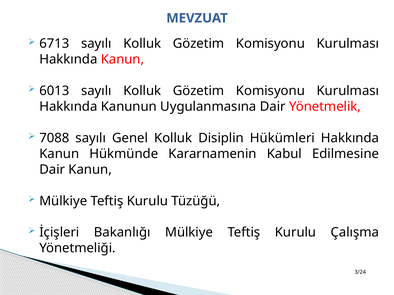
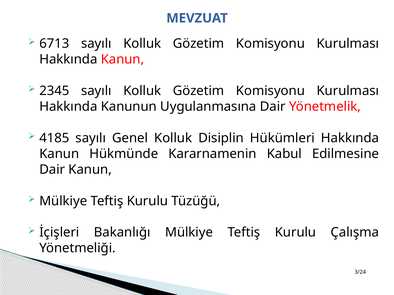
6013: 6013 -> 2345
7088: 7088 -> 4185
